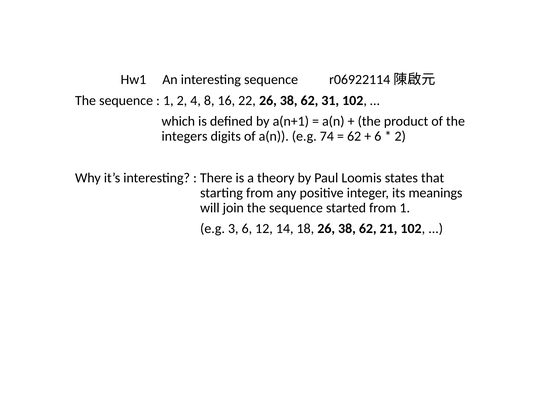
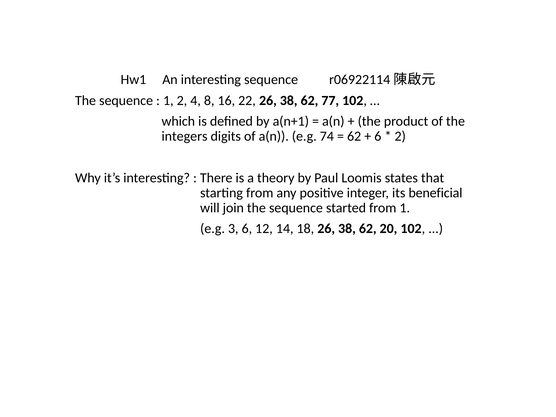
31: 31 -> 77
meanings: meanings -> beneficial
21: 21 -> 20
